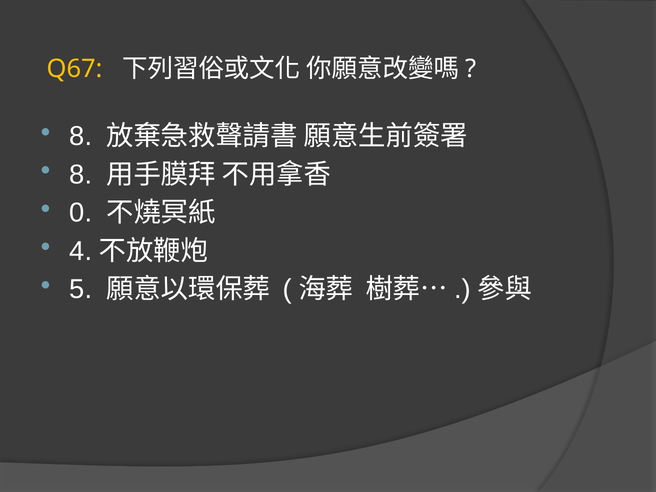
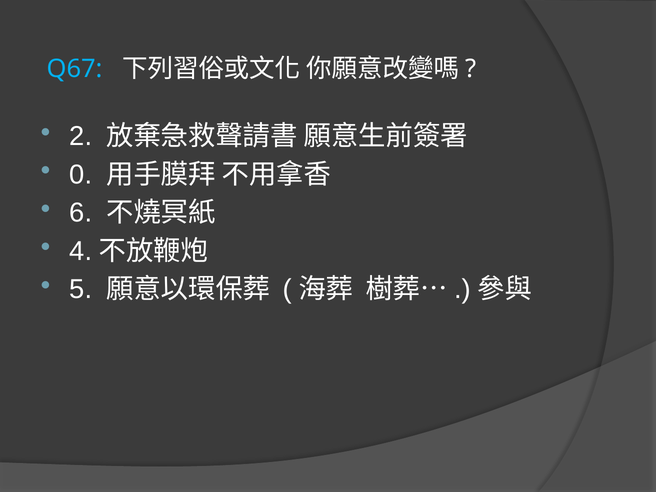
Q67 colour: yellow -> light blue
8 at (81, 136): 8 -> 2
8 at (81, 175): 8 -> 0
0: 0 -> 6
